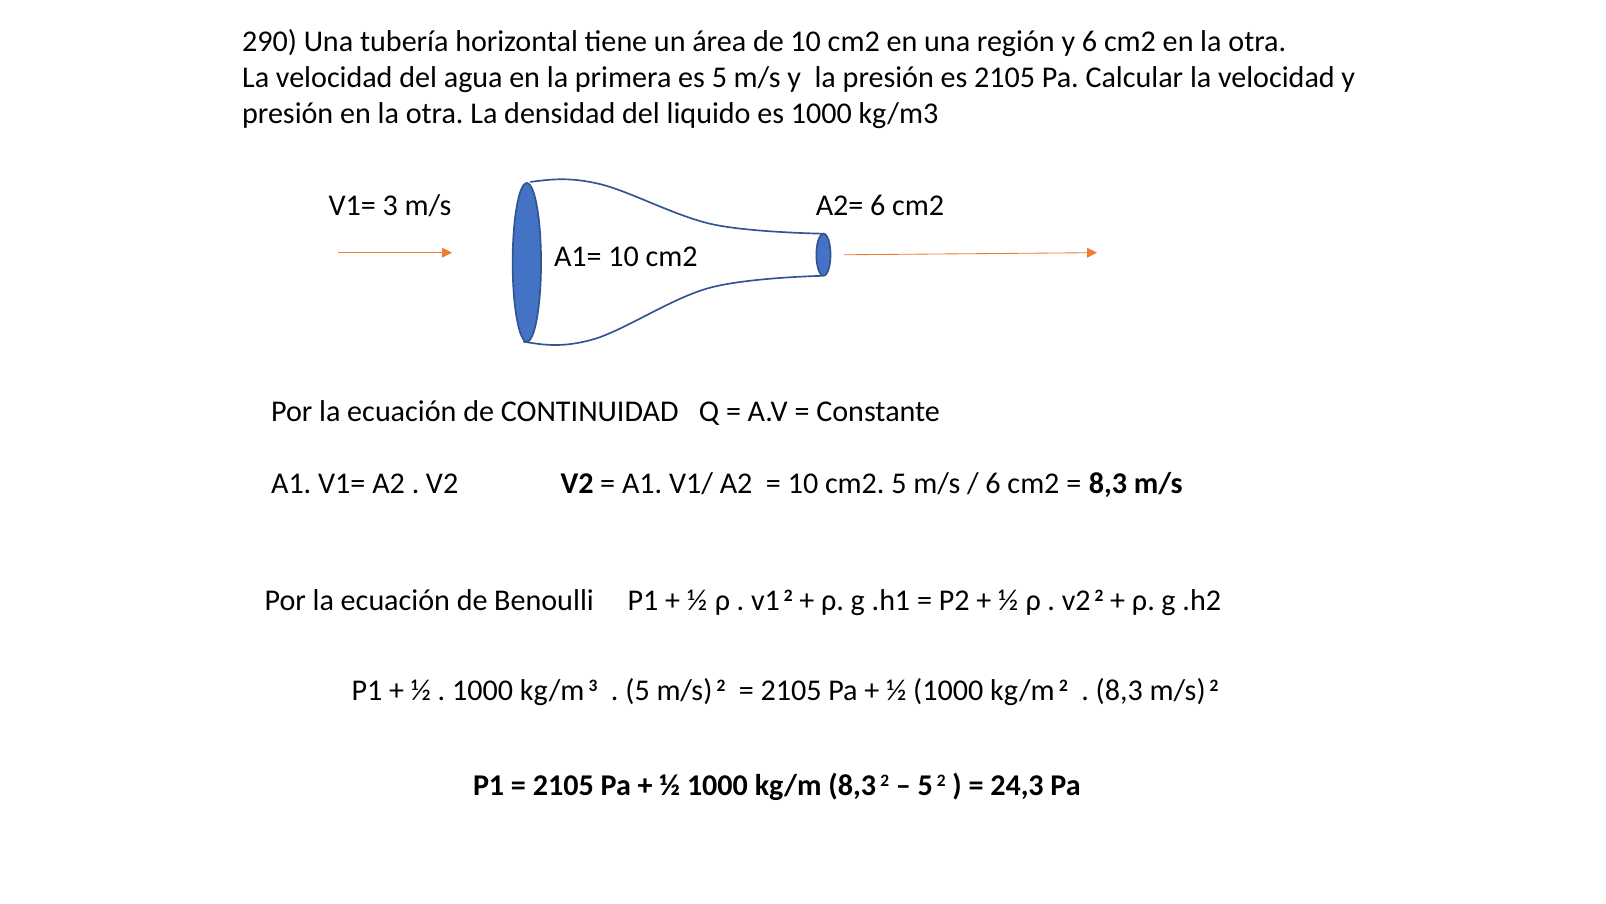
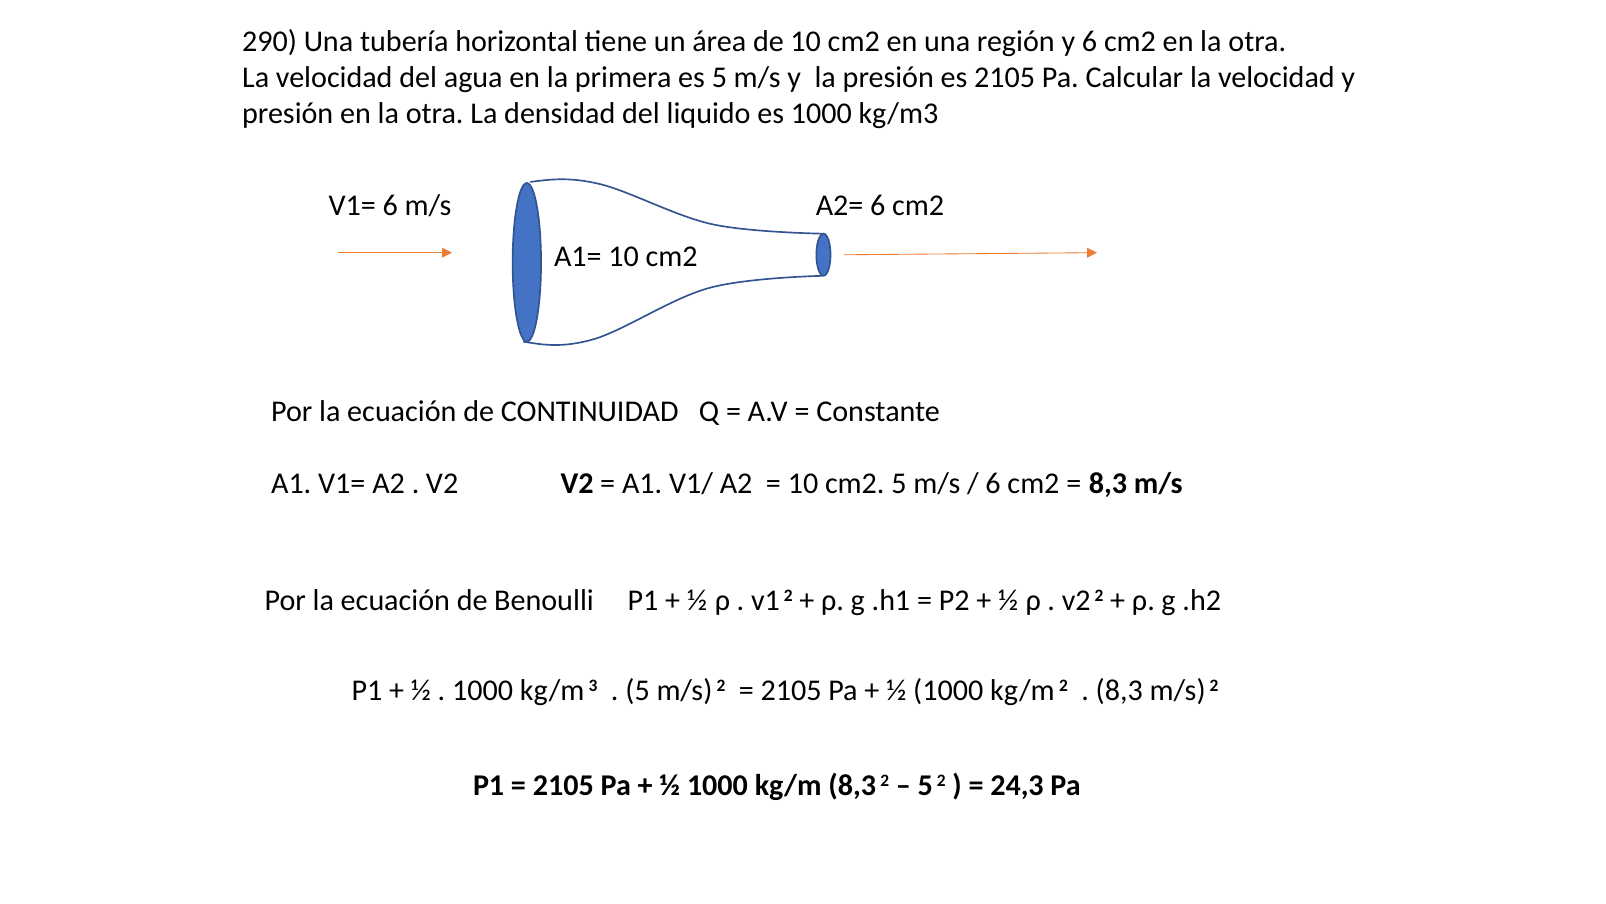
V1= 3: 3 -> 6
